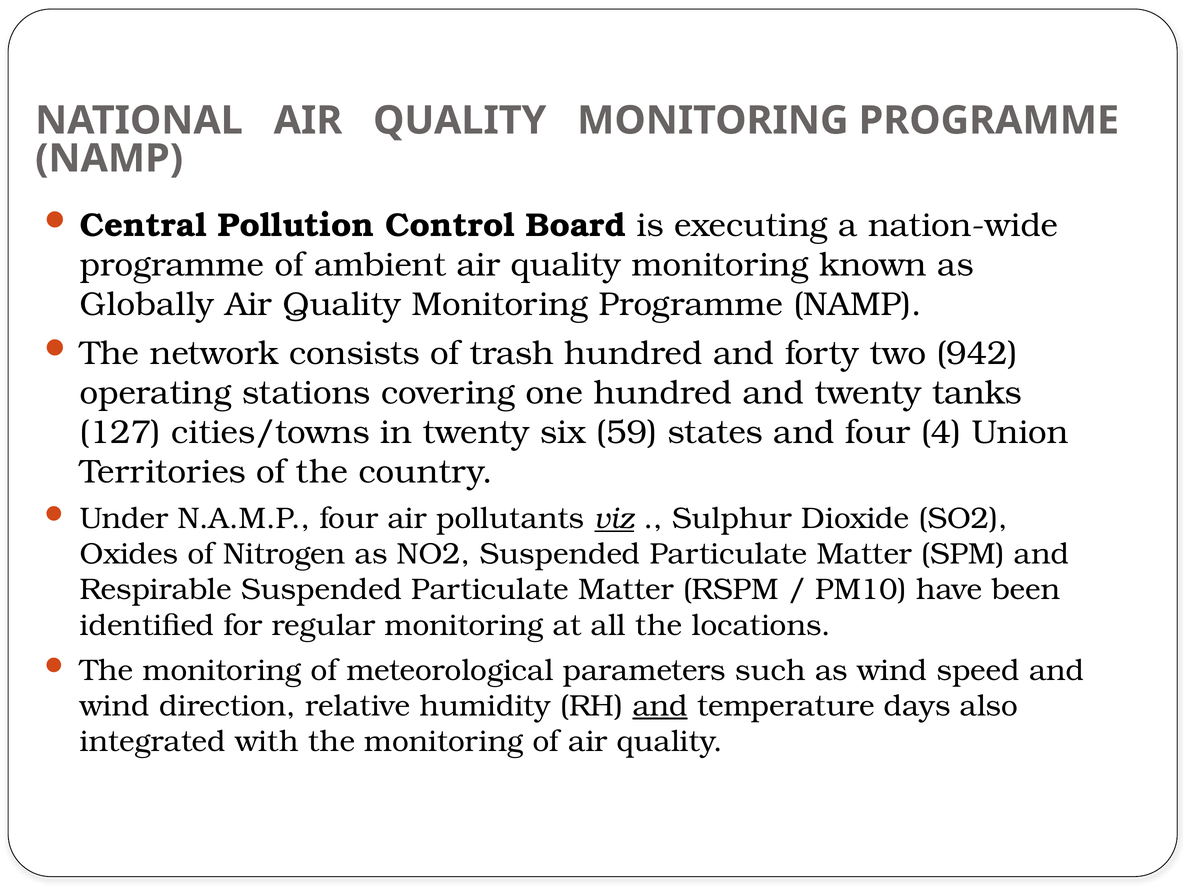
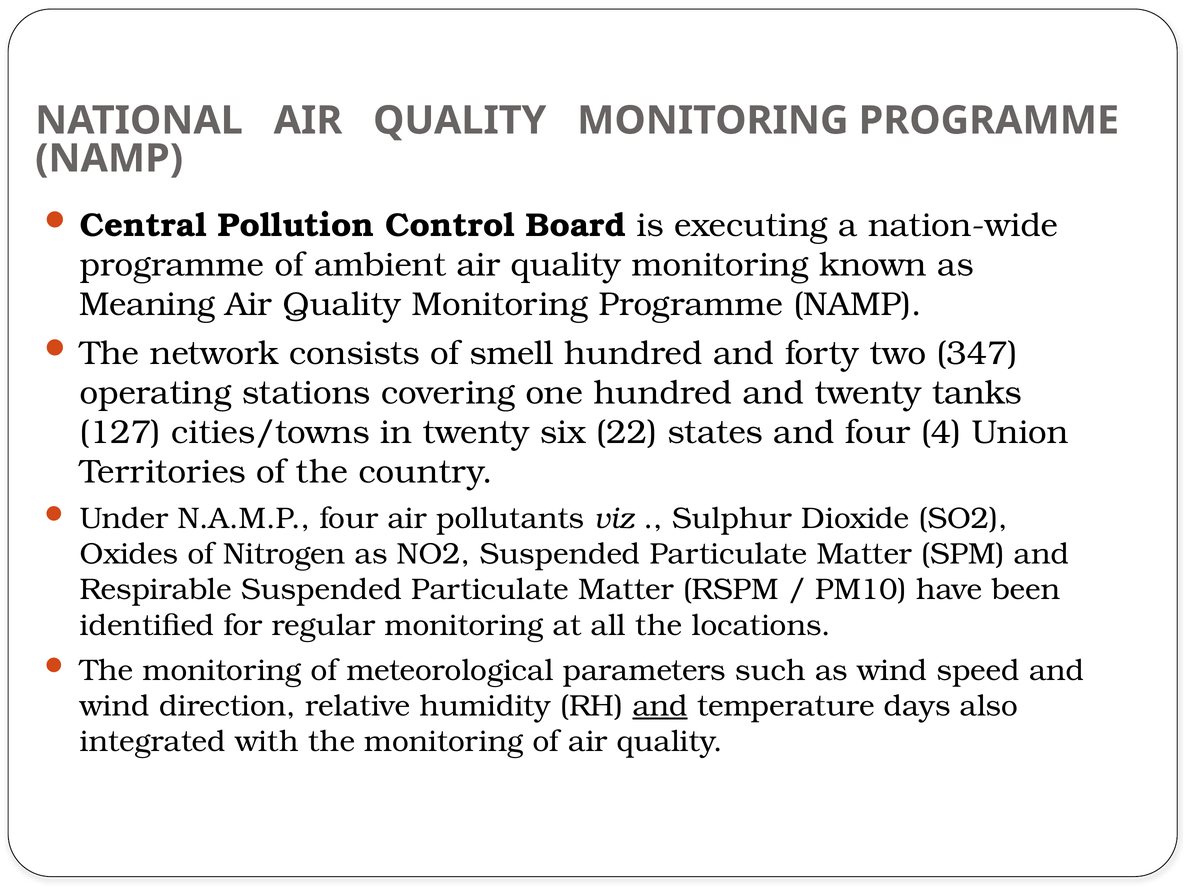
Globally: Globally -> Meaning
trash: trash -> smell
942: 942 -> 347
59: 59 -> 22
viz underline: present -> none
